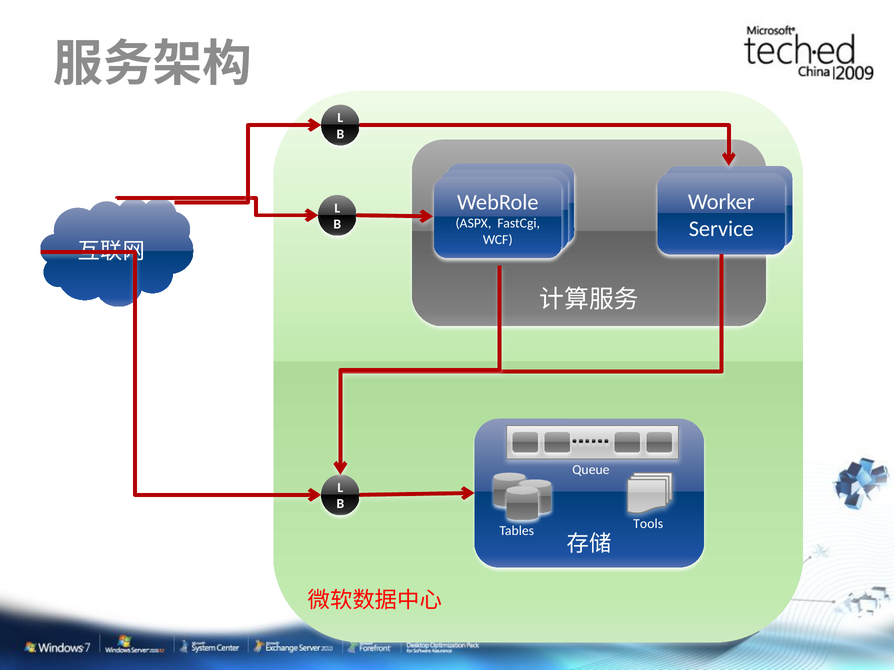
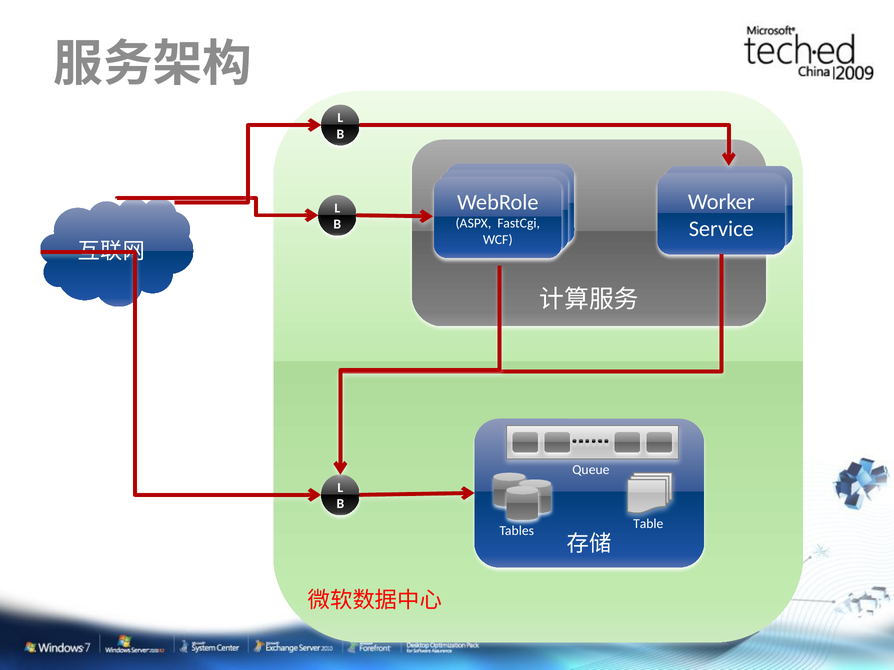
Tools: Tools -> Table
